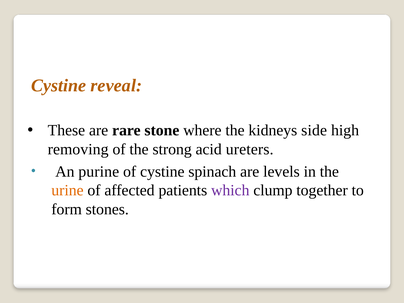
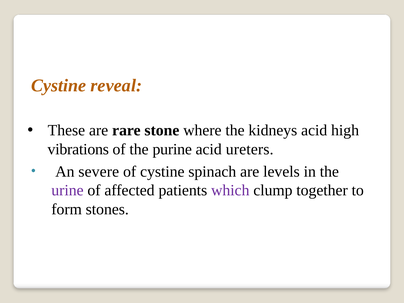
kidneys side: side -> acid
removing: removing -> vibrations
strong: strong -> purine
purine: purine -> severe
urine colour: orange -> purple
